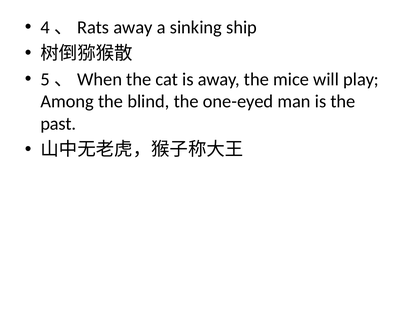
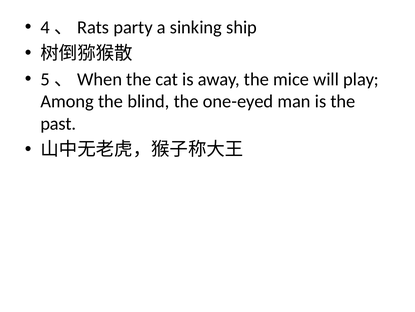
4、Rats away: away -> party
